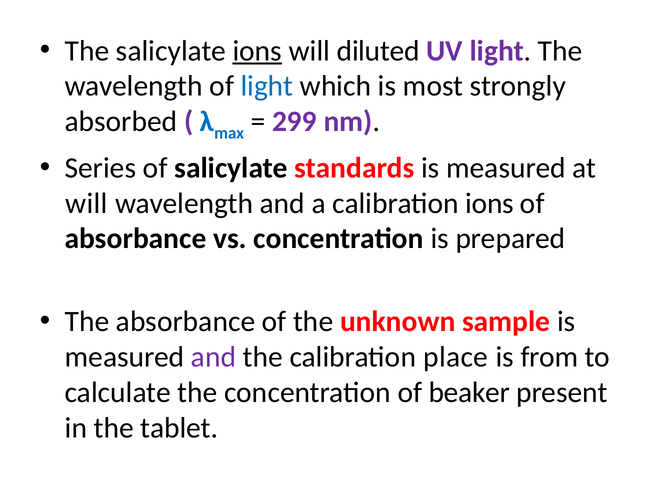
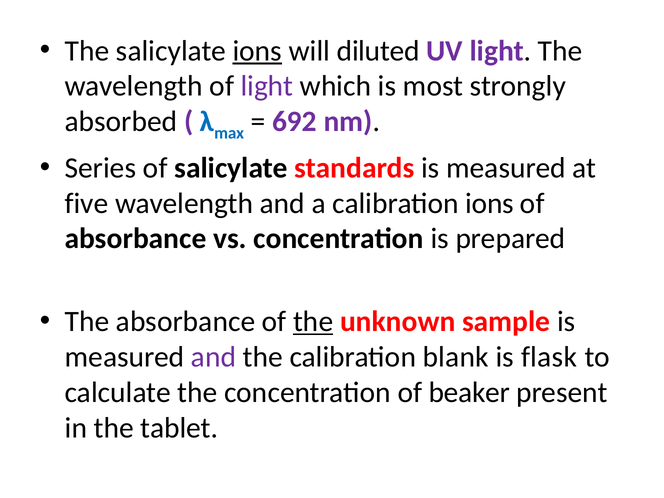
light at (267, 86) colour: blue -> purple
299: 299 -> 692
will at (86, 203): will -> five
the at (313, 321) underline: none -> present
place: place -> blank
from: from -> flask
